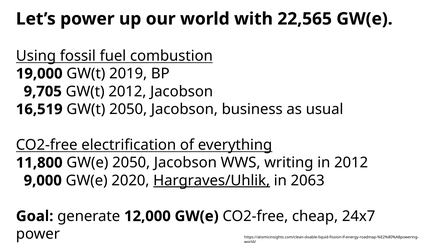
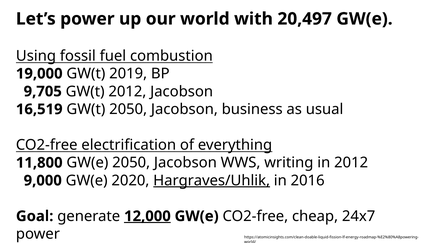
22,565: 22,565 -> 20,497
2063: 2063 -> 2016
12,000 underline: none -> present
